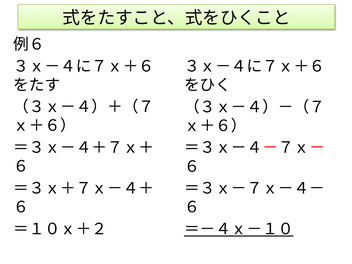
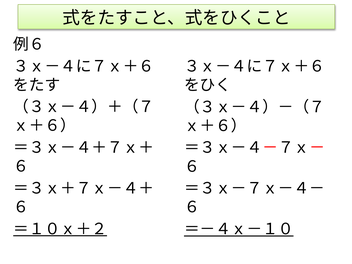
＝１０ｘ＋２ underline: none -> present
